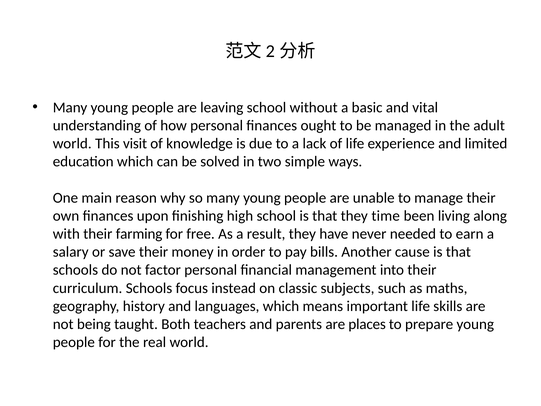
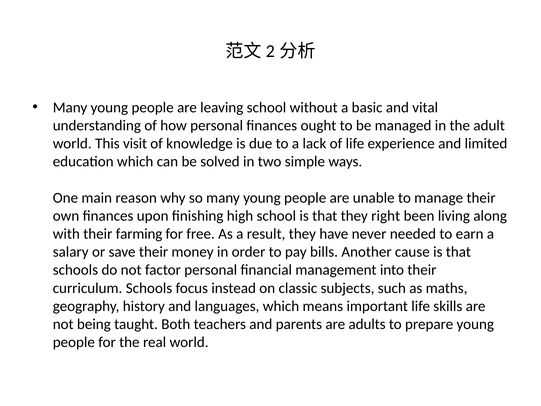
time: time -> right
places: places -> adults
